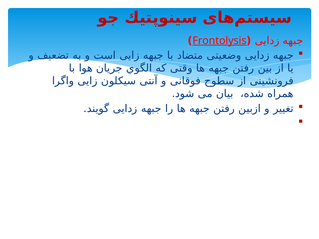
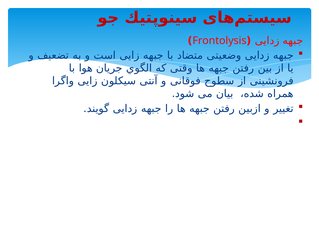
Frontolysis underline: present -> none
